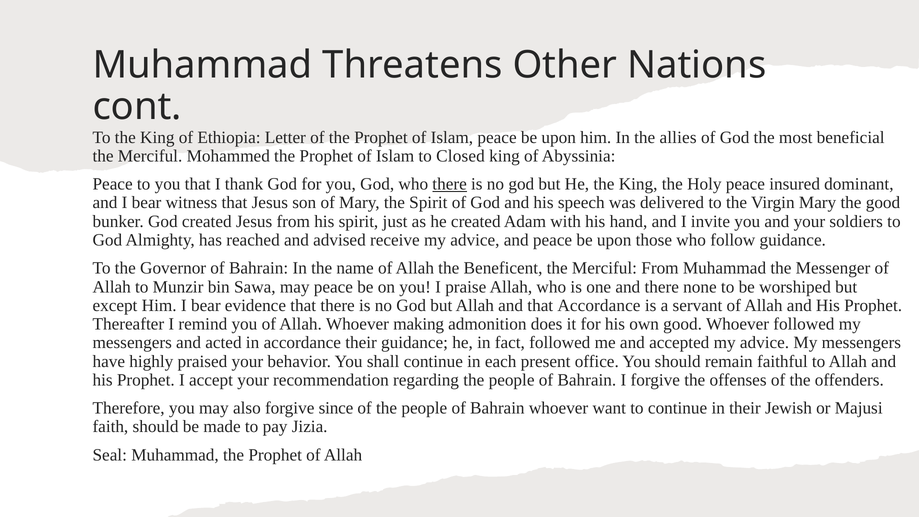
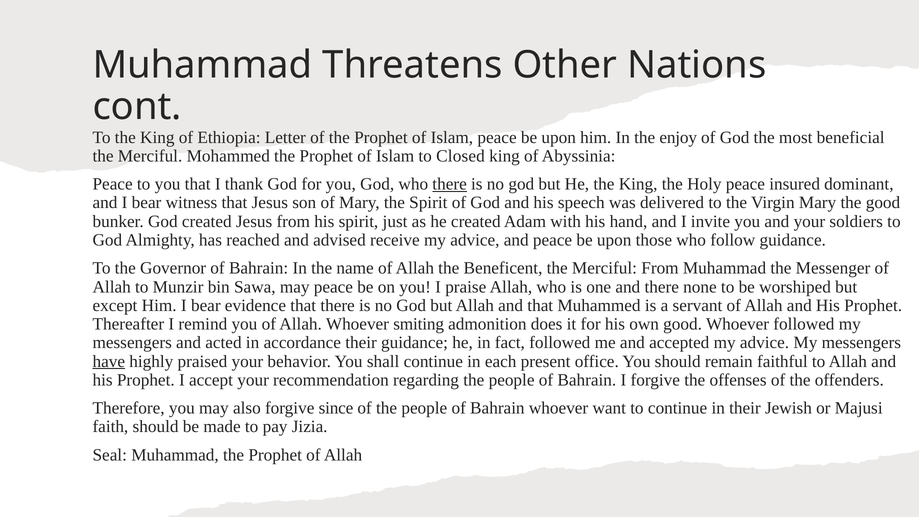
allies: allies -> enjoy
that Accordance: Accordance -> Muhammed
making: making -> smiting
have underline: none -> present
